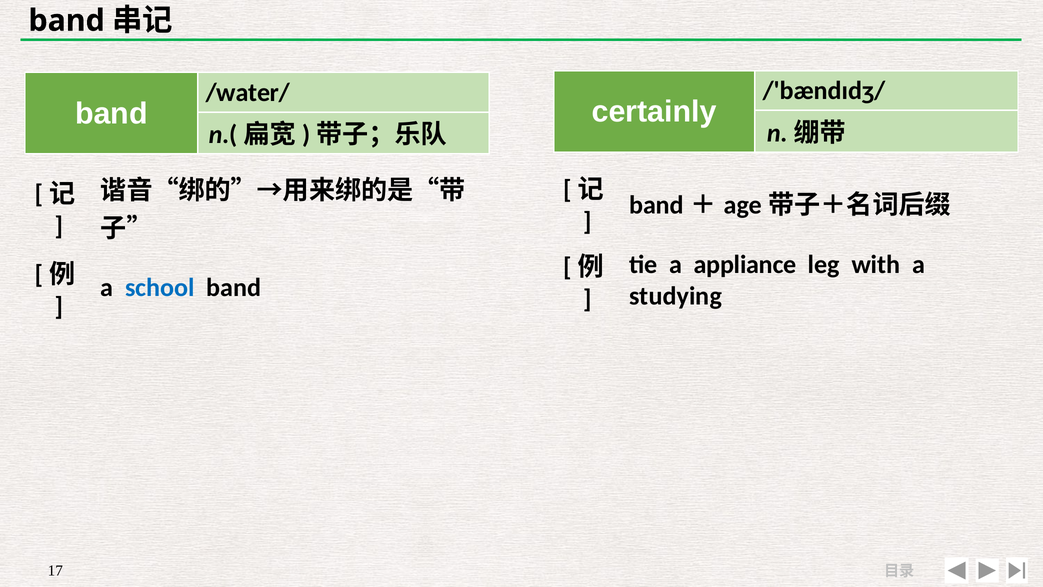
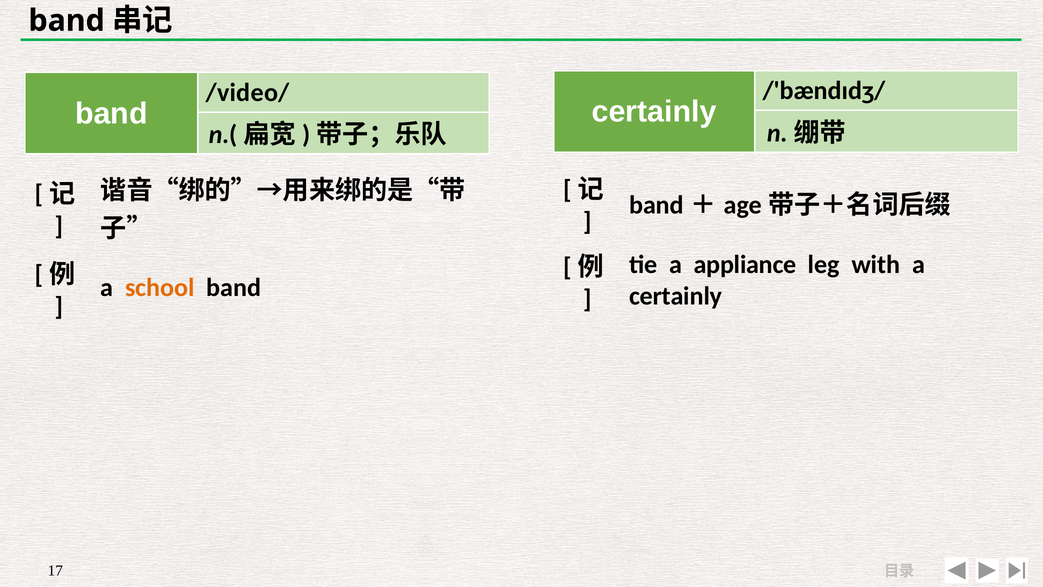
/water/: /water/ -> /video/
school colour: blue -> orange
studying at (675, 296): studying -> certainly
